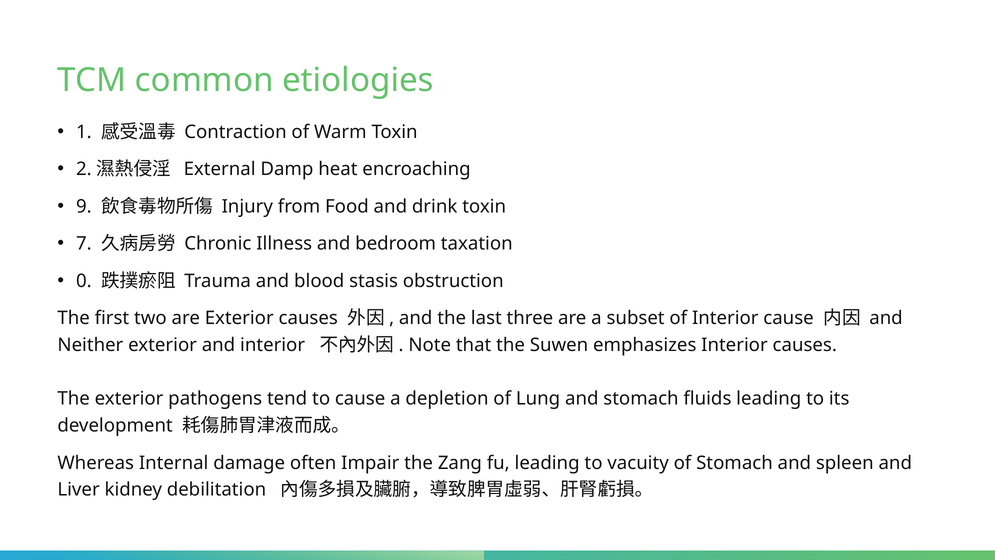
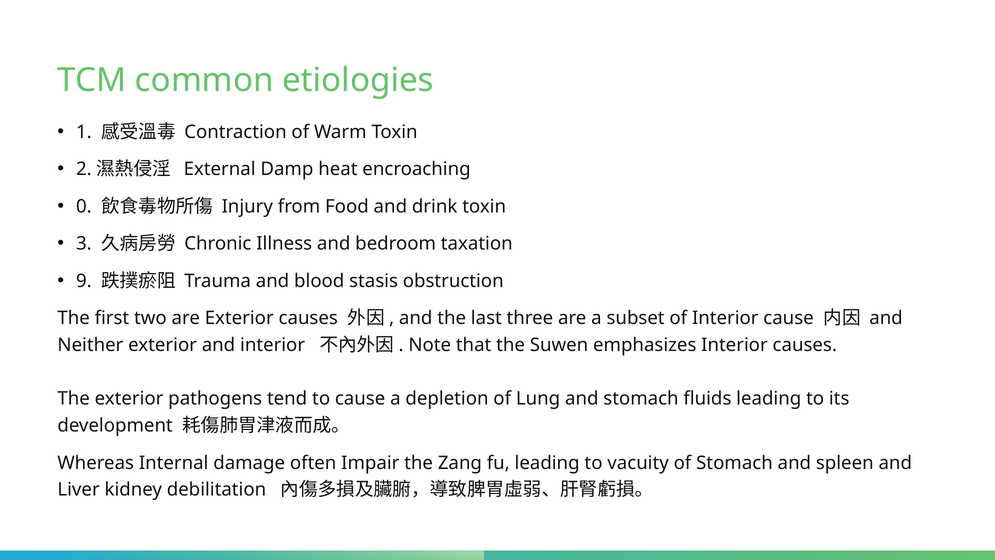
9: 9 -> 0
7: 7 -> 3
0: 0 -> 9
